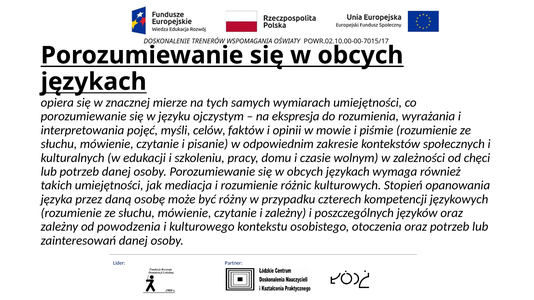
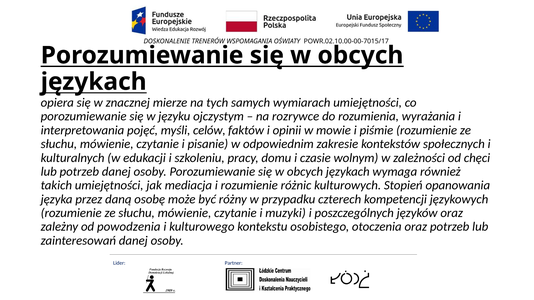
ekspresja: ekspresja -> rozrywce
i zależny: zależny -> muzyki
